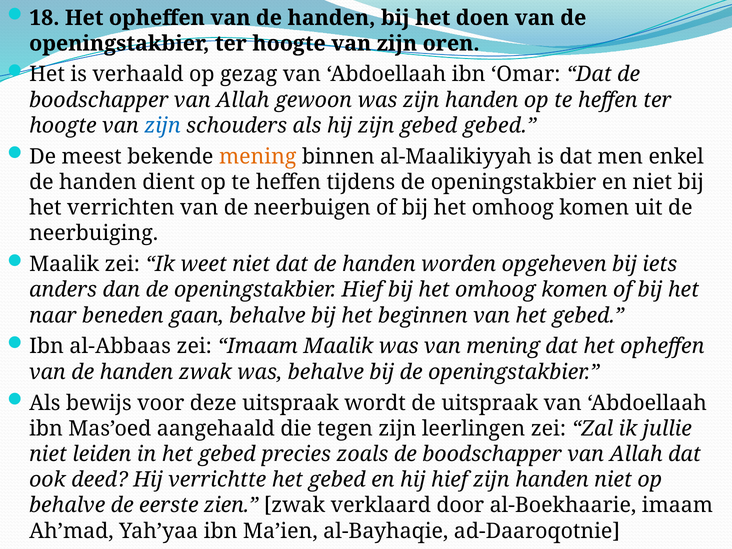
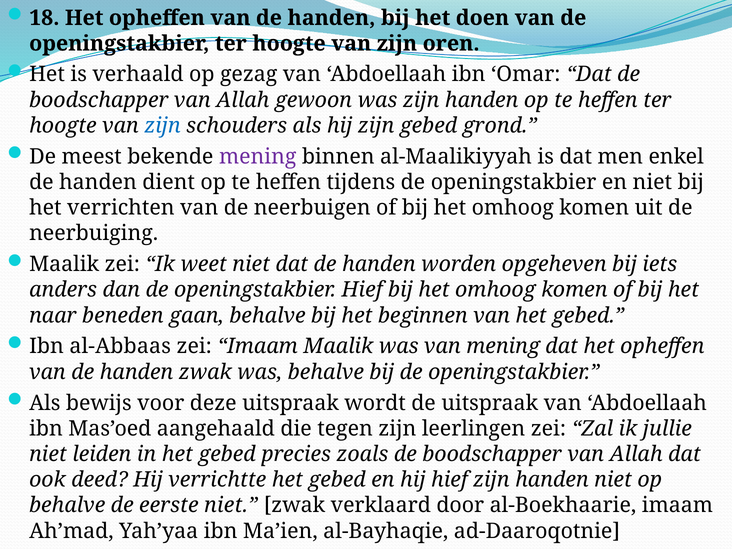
gebed gebed: gebed -> grond
mening at (258, 157) colour: orange -> purple
eerste zien: zien -> niet
